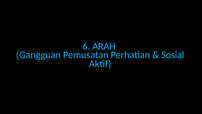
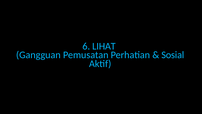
ARAH: ARAH -> LIHAT
